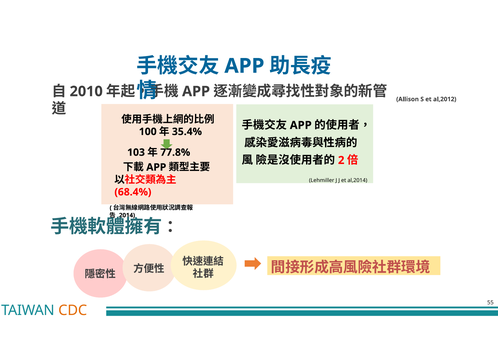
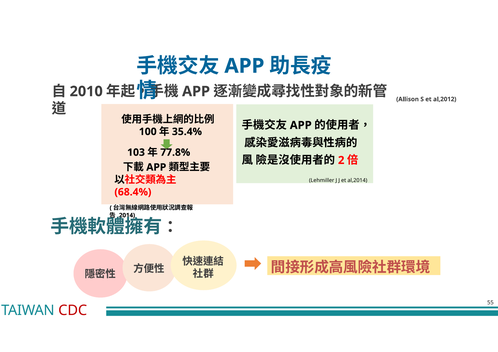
CDC colour: orange -> red
